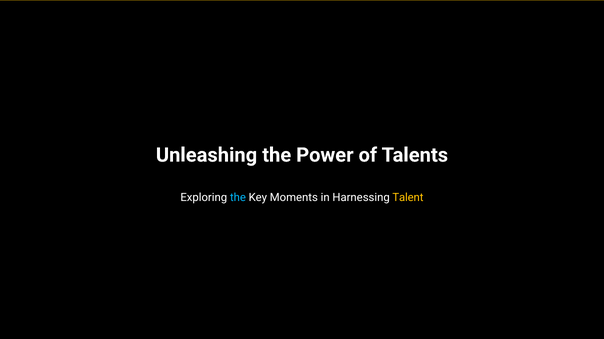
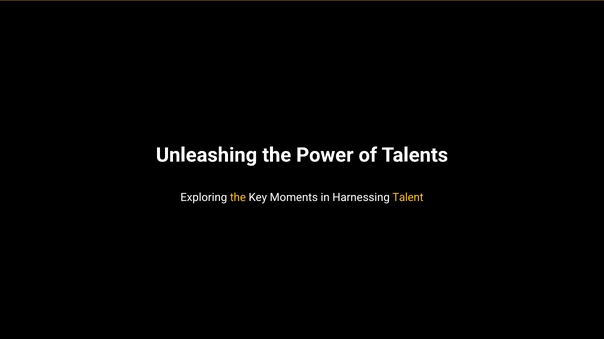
the at (238, 198) colour: light blue -> yellow
